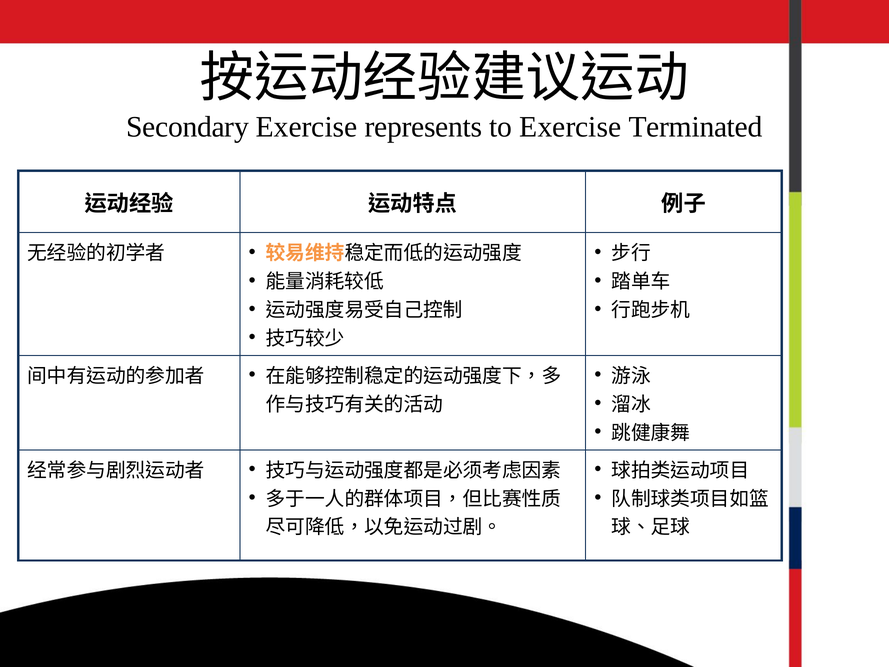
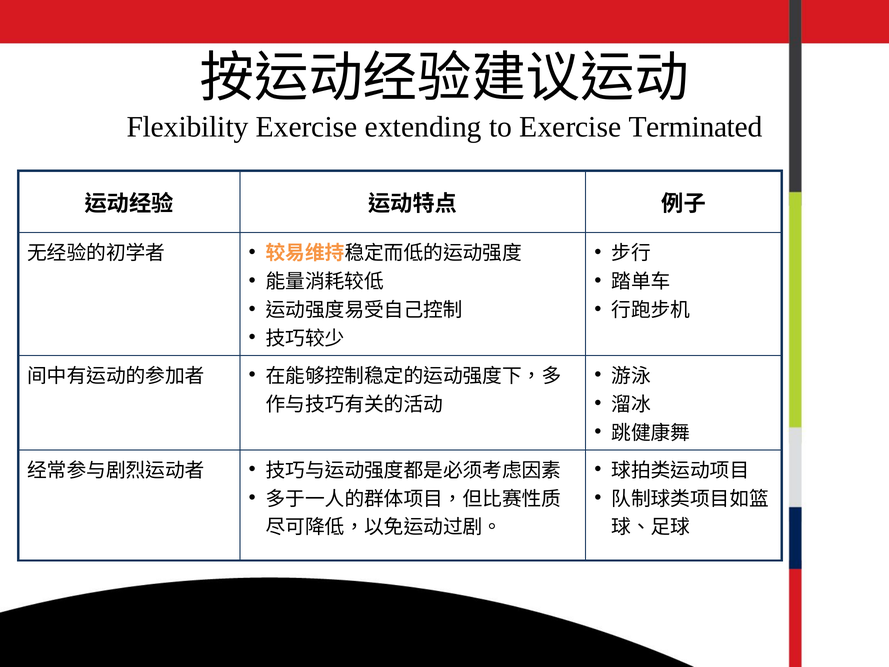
Secondary: Secondary -> Flexibility
represents: represents -> extending
